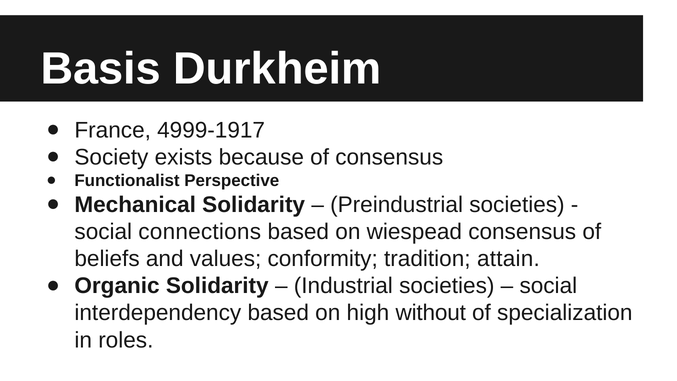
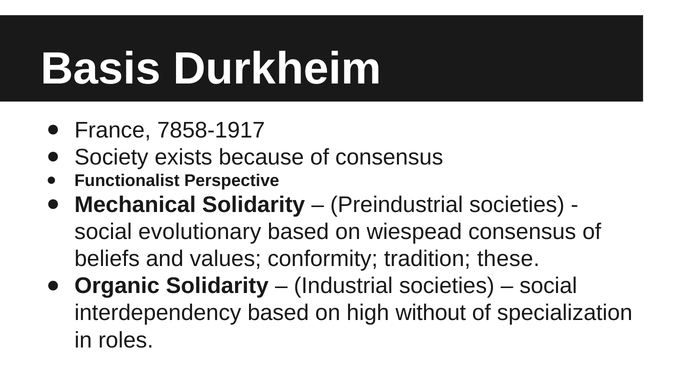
4999-1917: 4999-1917 -> 7858-1917
connections: connections -> evolutionary
attain: attain -> these
